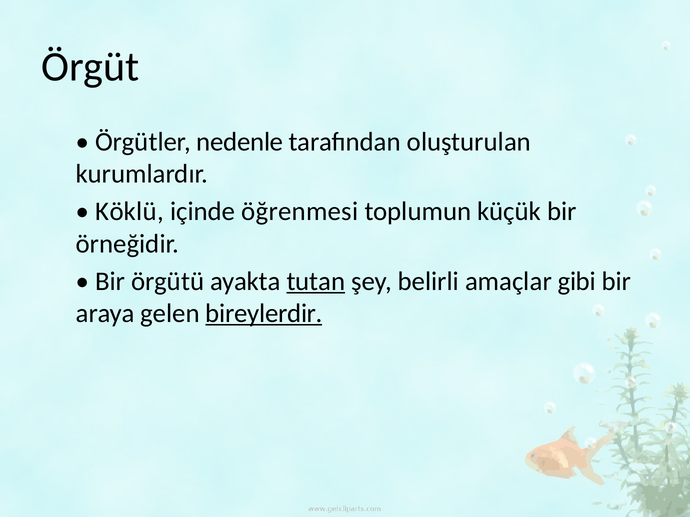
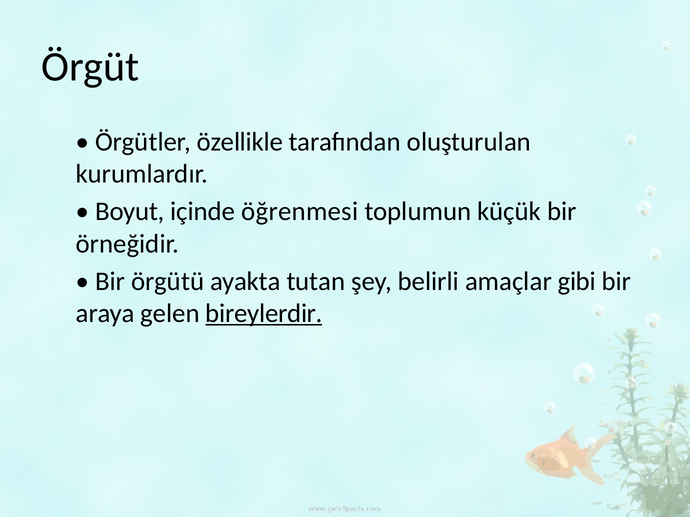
nedenle: nedenle -> özellikle
Köklü: Köklü -> Boyut
tutan underline: present -> none
